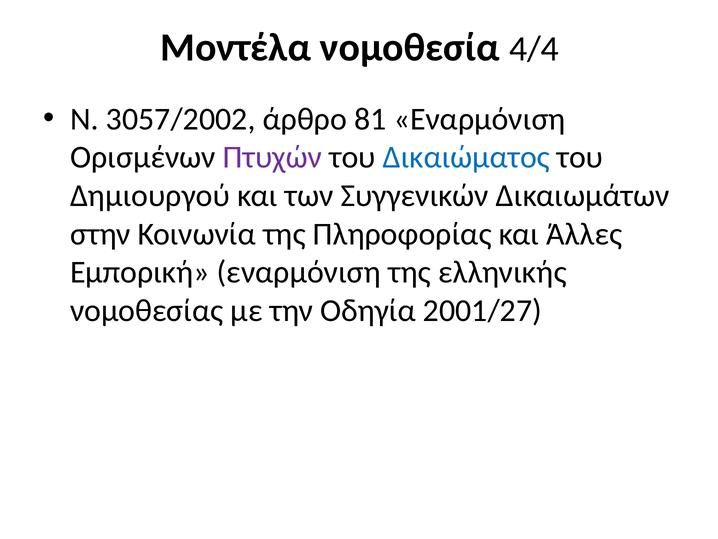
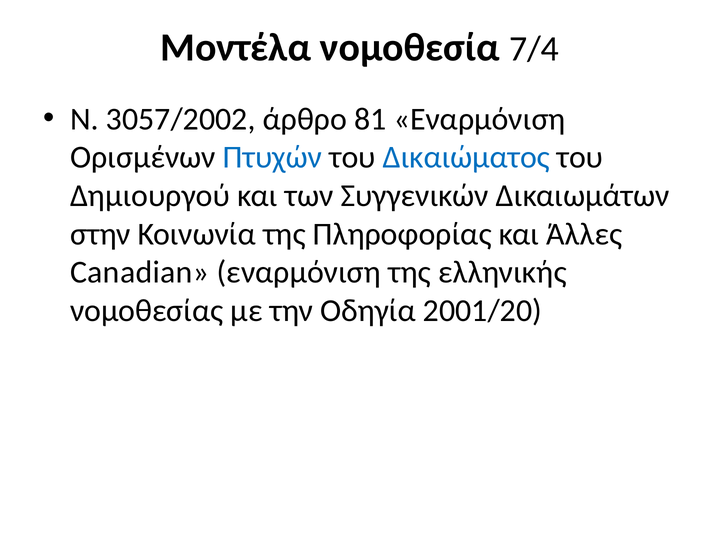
4/4: 4/4 -> 7/4
Πτυχών colour: purple -> blue
Εμπορική: Εμπορική -> Canadian
2001/27: 2001/27 -> 2001/20
